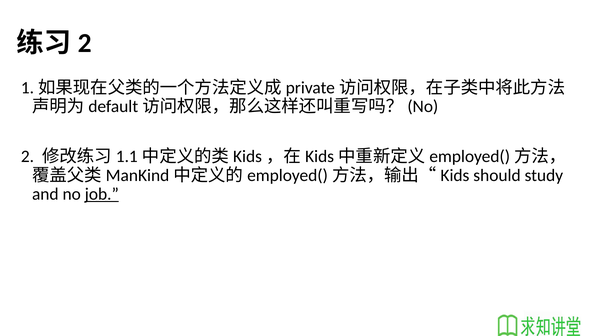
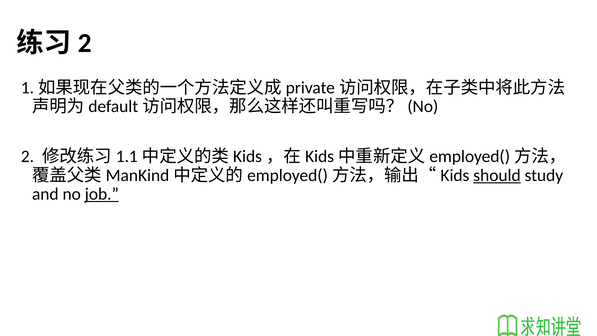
should underline: none -> present
